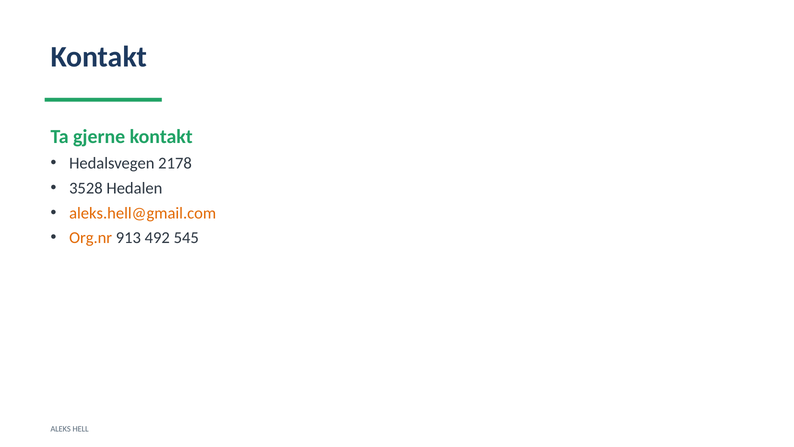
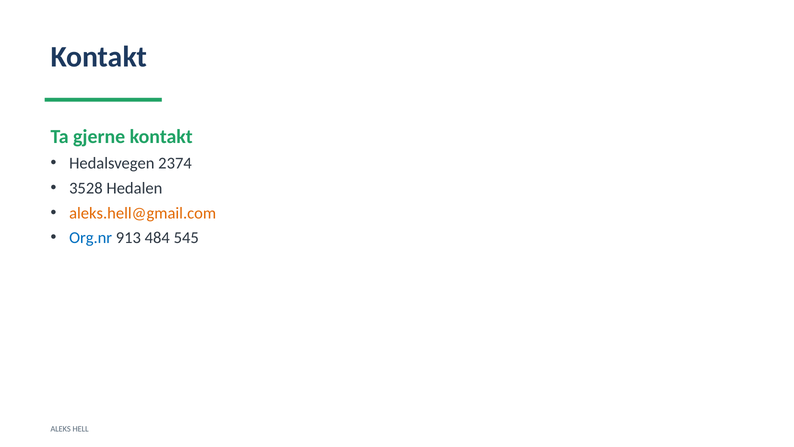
2178: 2178 -> 2374
Org.nr colour: orange -> blue
492: 492 -> 484
